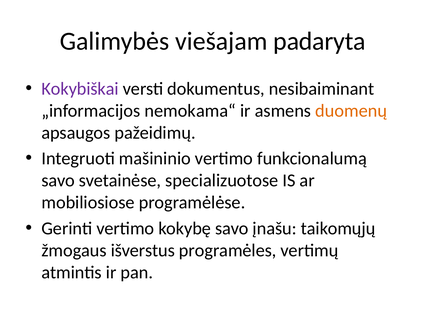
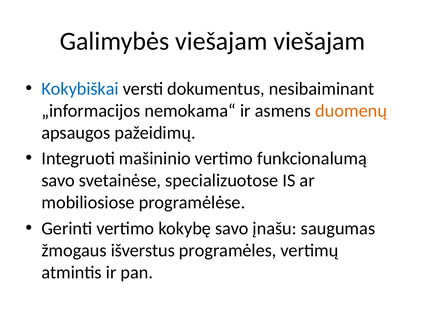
viešajam padaryta: padaryta -> viešajam
Kokybiškai colour: purple -> blue
taikomųjų: taikomųjų -> saugumas
